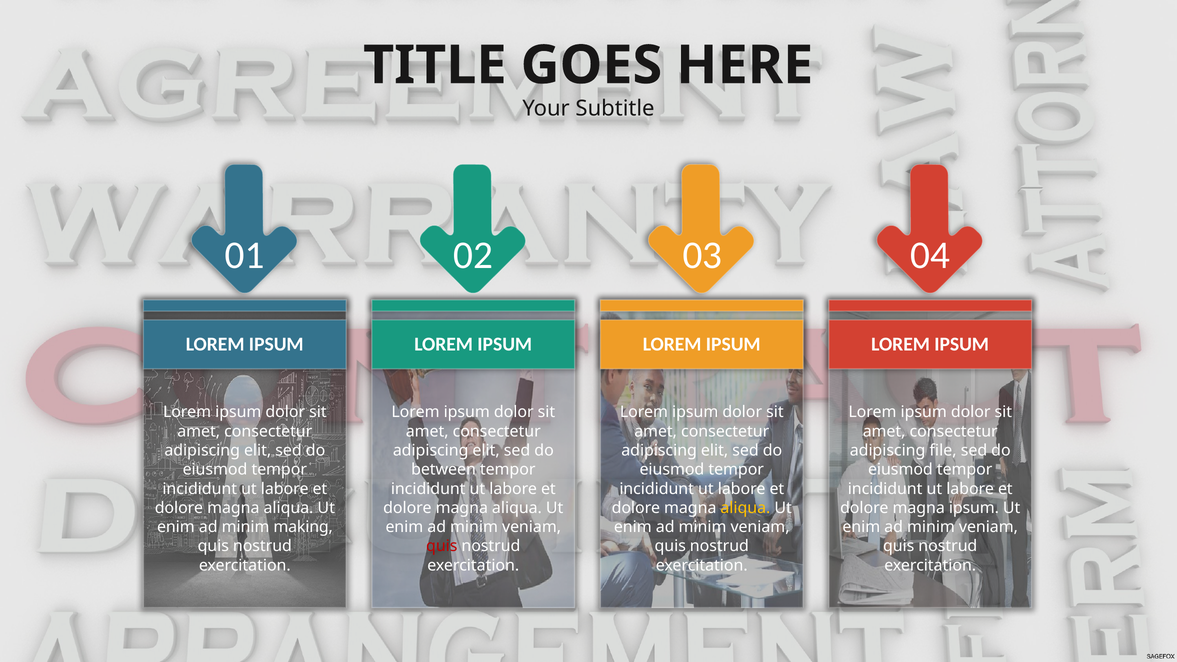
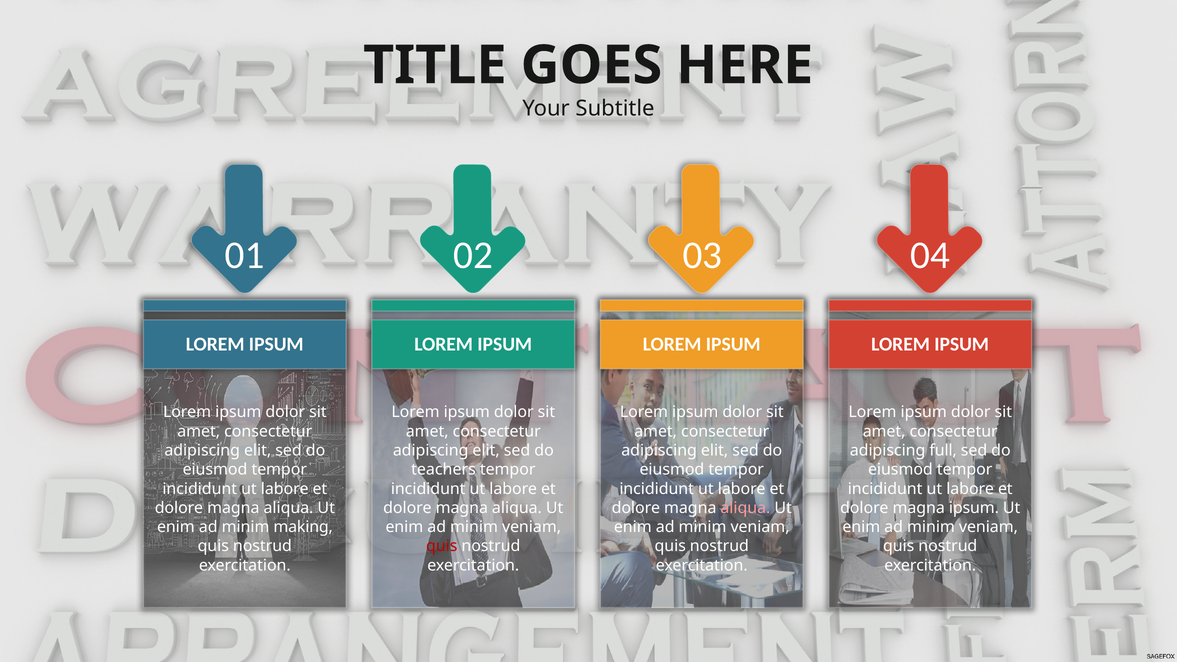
file: file -> full
between: between -> teachers
aliqua at (745, 508) colour: yellow -> pink
